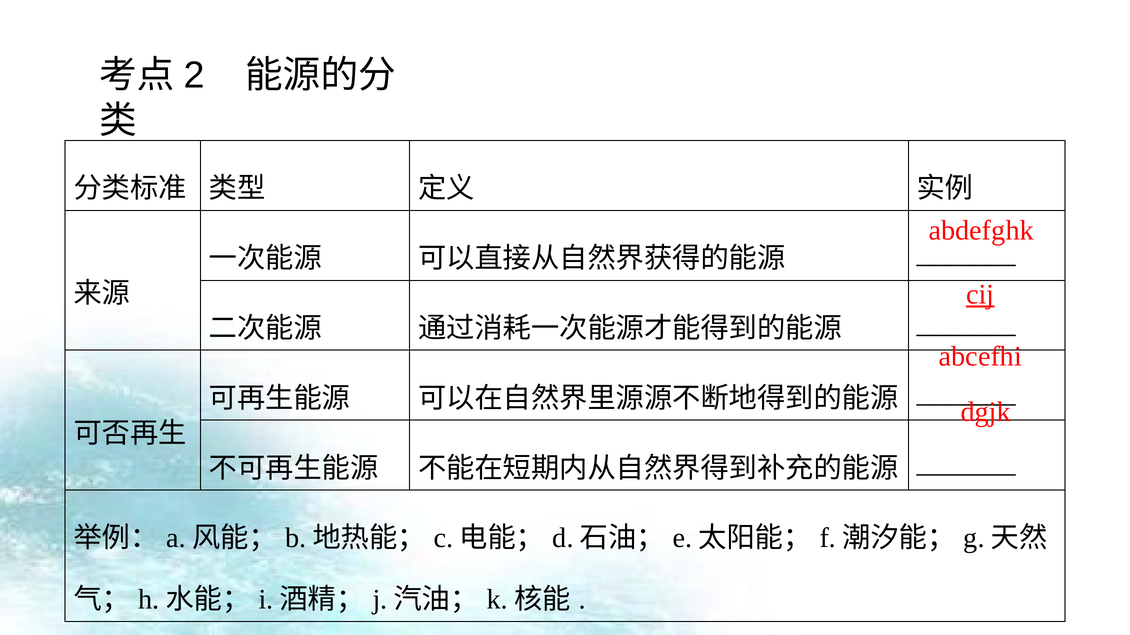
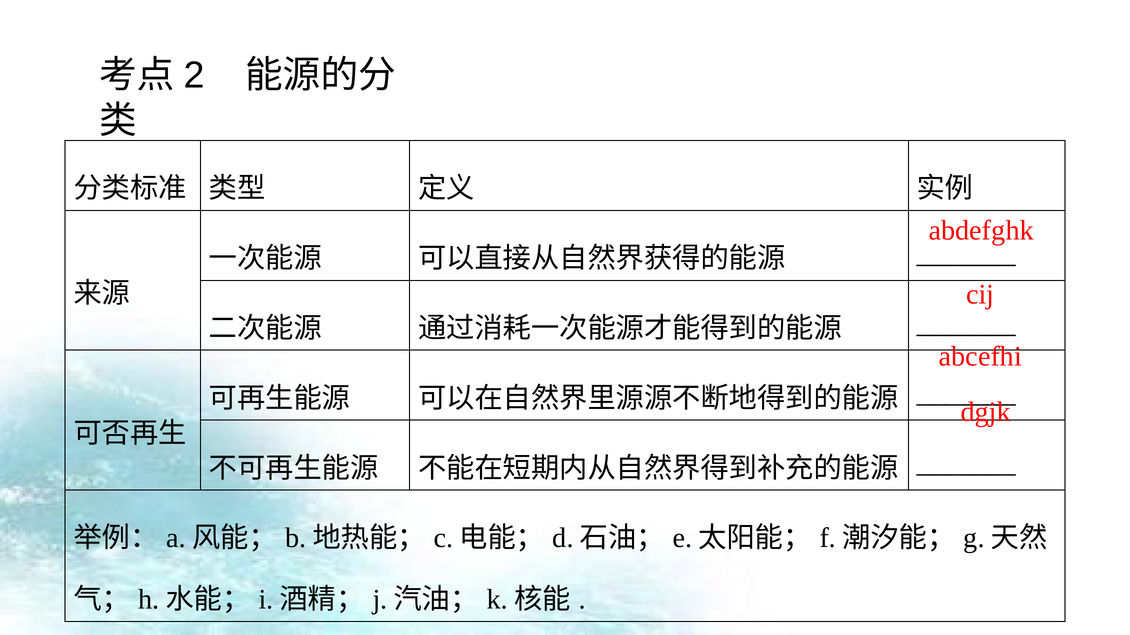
cij underline: present -> none
